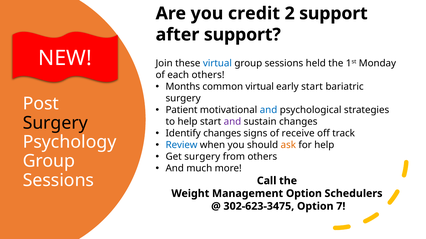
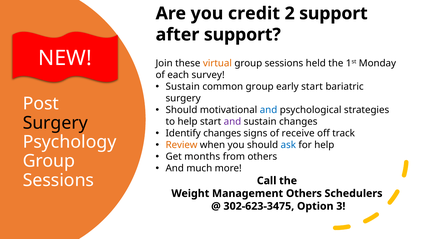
virtual at (217, 63) colour: blue -> orange
each others: others -> survey
Months at (183, 87): Months -> Sustain
common virtual: virtual -> group
Patient at (182, 110): Patient -> Should
Review colour: blue -> orange
ask colour: orange -> blue
Get surgery: surgery -> months
Management Option: Option -> Others
7: 7 -> 3
